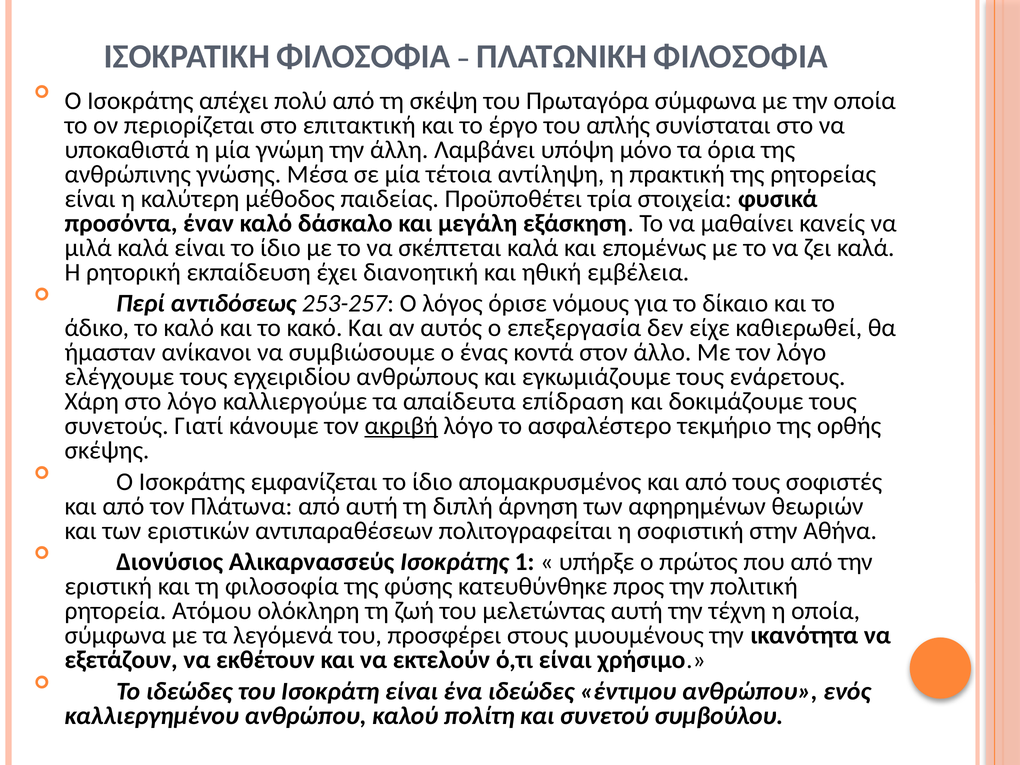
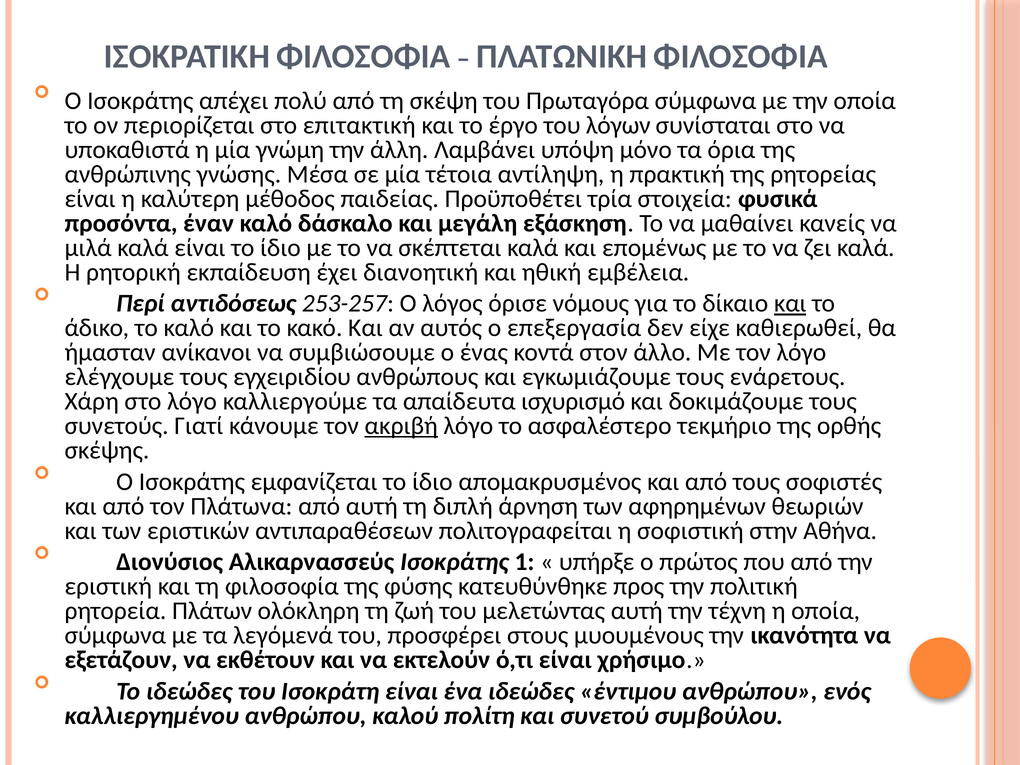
απλής: απλής -> λόγων
και at (790, 304) underline: none -> present
επίδραση: επίδραση -> ισχυρισμό
Ατόμου: Ατόμου -> Πλάτων
